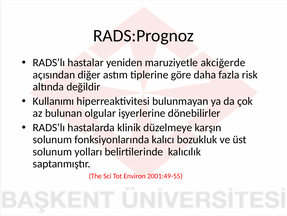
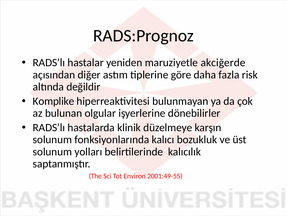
Kullanımı: Kullanımı -> Komplike
